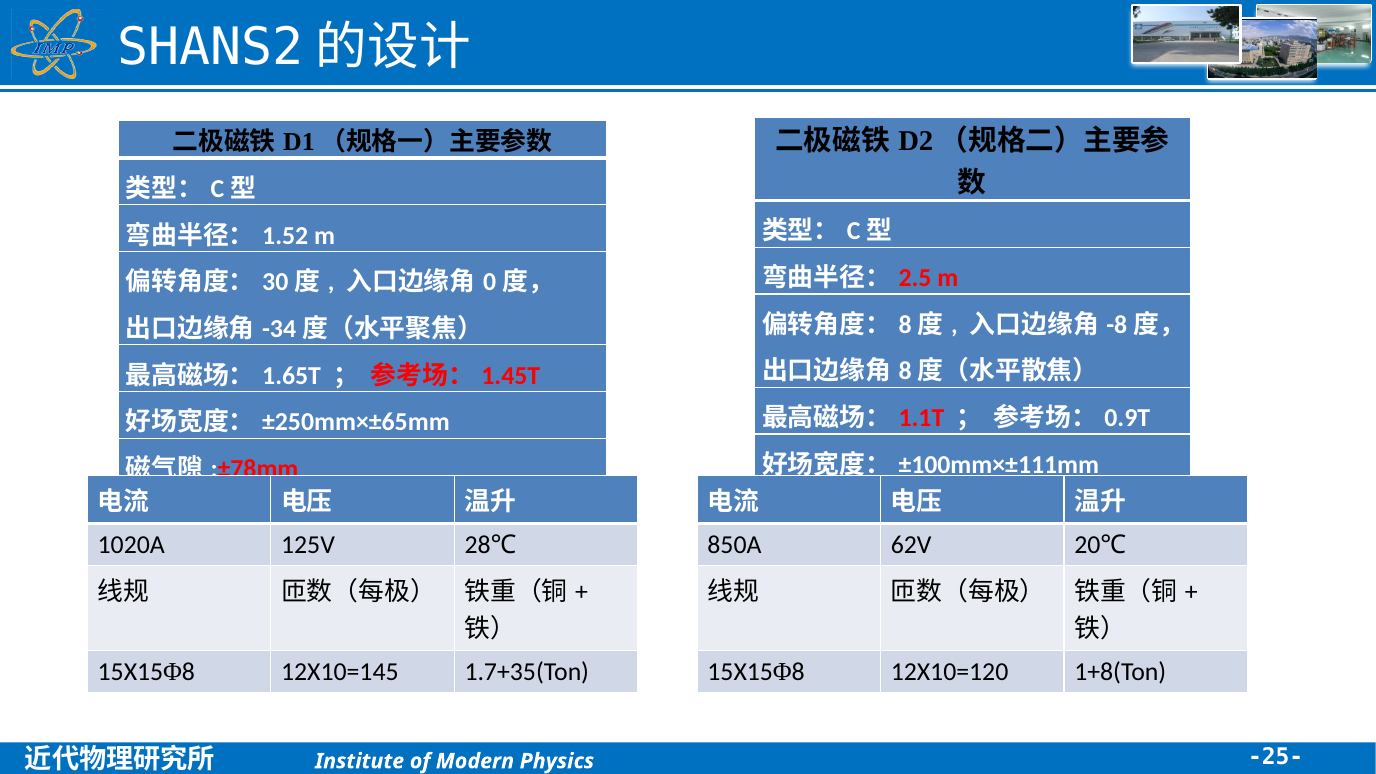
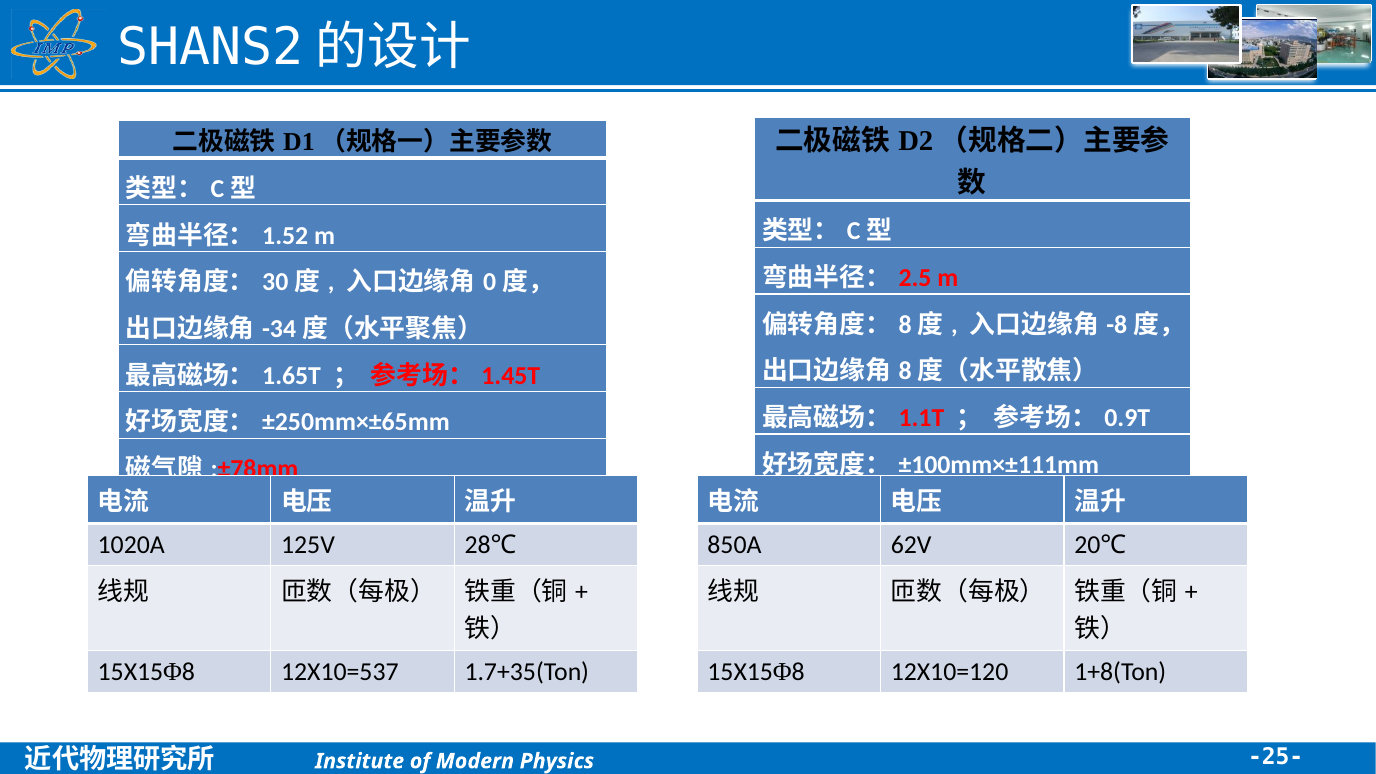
12X10=145: 12X10=145 -> 12X10=537
